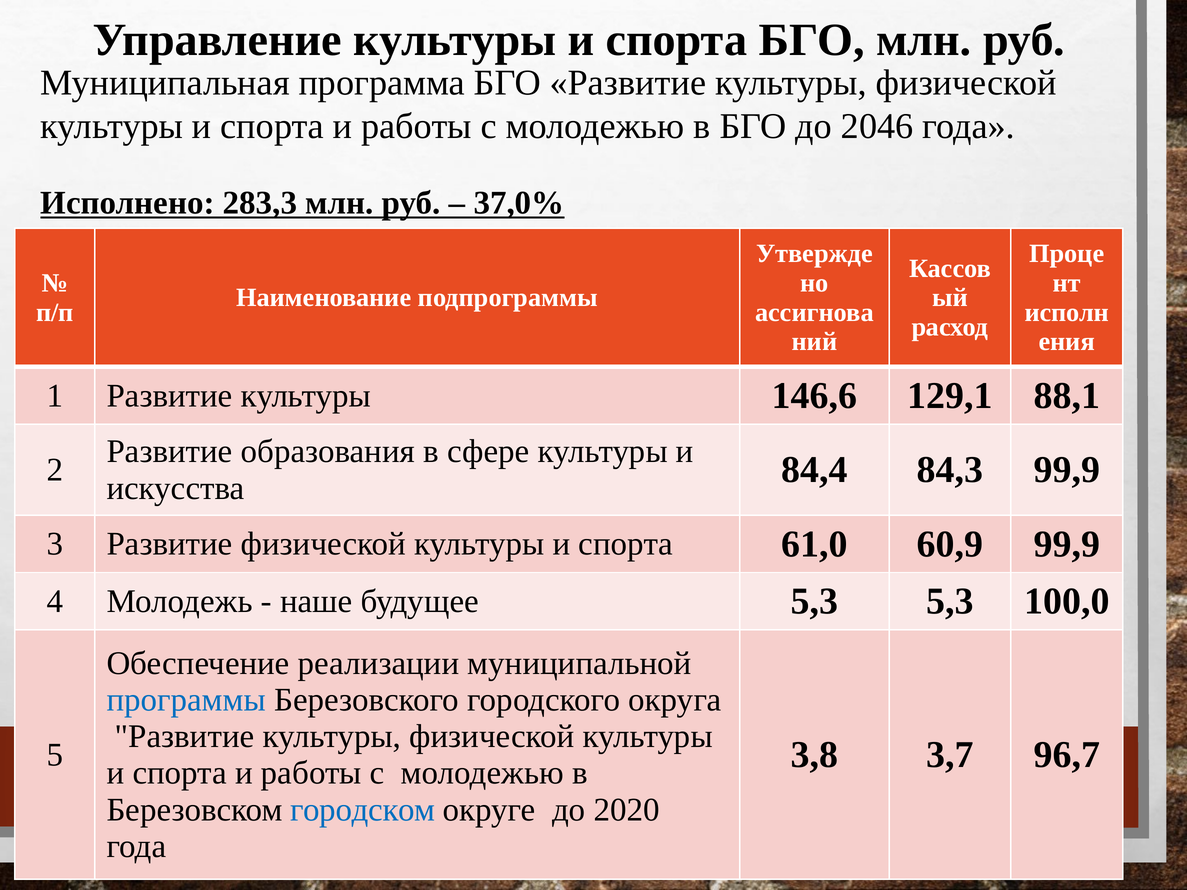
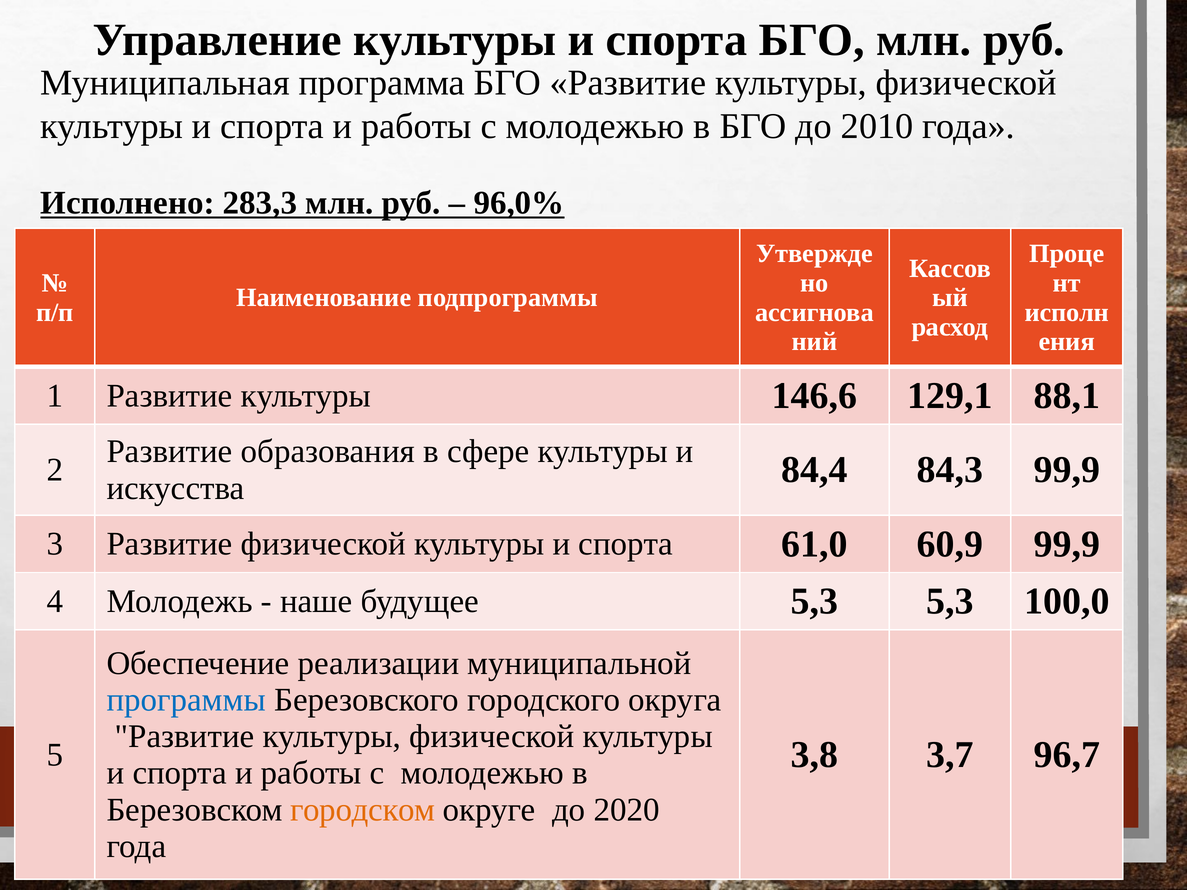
2046: 2046 -> 2010
37,0%: 37,0% -> 96,0%
городском colour: blue -> orange
